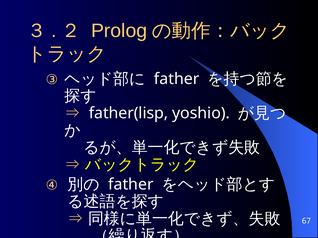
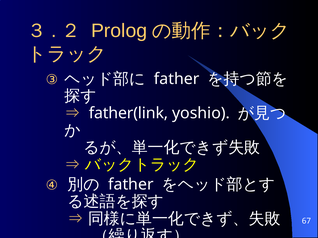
father(lisp: father(lisp -> father(link
